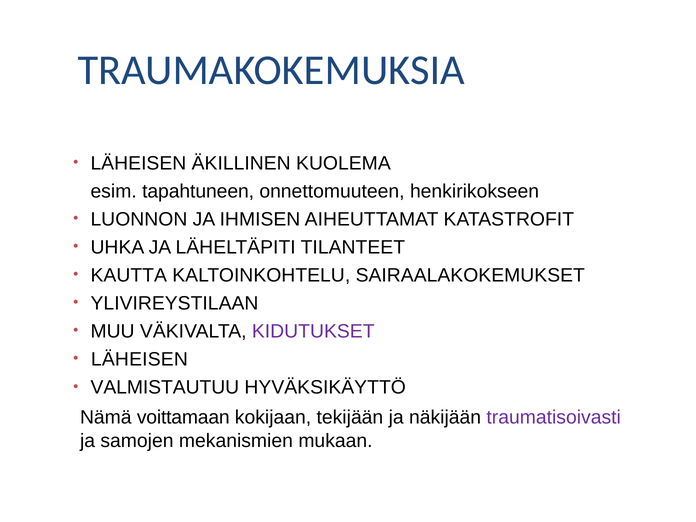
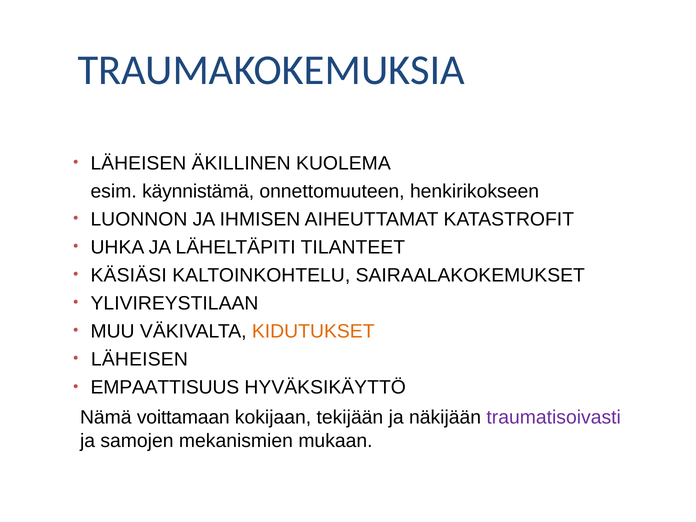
tapahtuneen: tapahtuneen -> käynnistämä
KAUTTA: KAUTTA -> KÄSIÄSI
KIDUTUKSET colour: purple -> orange
VALMISTAUTUU: VALMISTAUTUU -> EMPAATTISUUS
